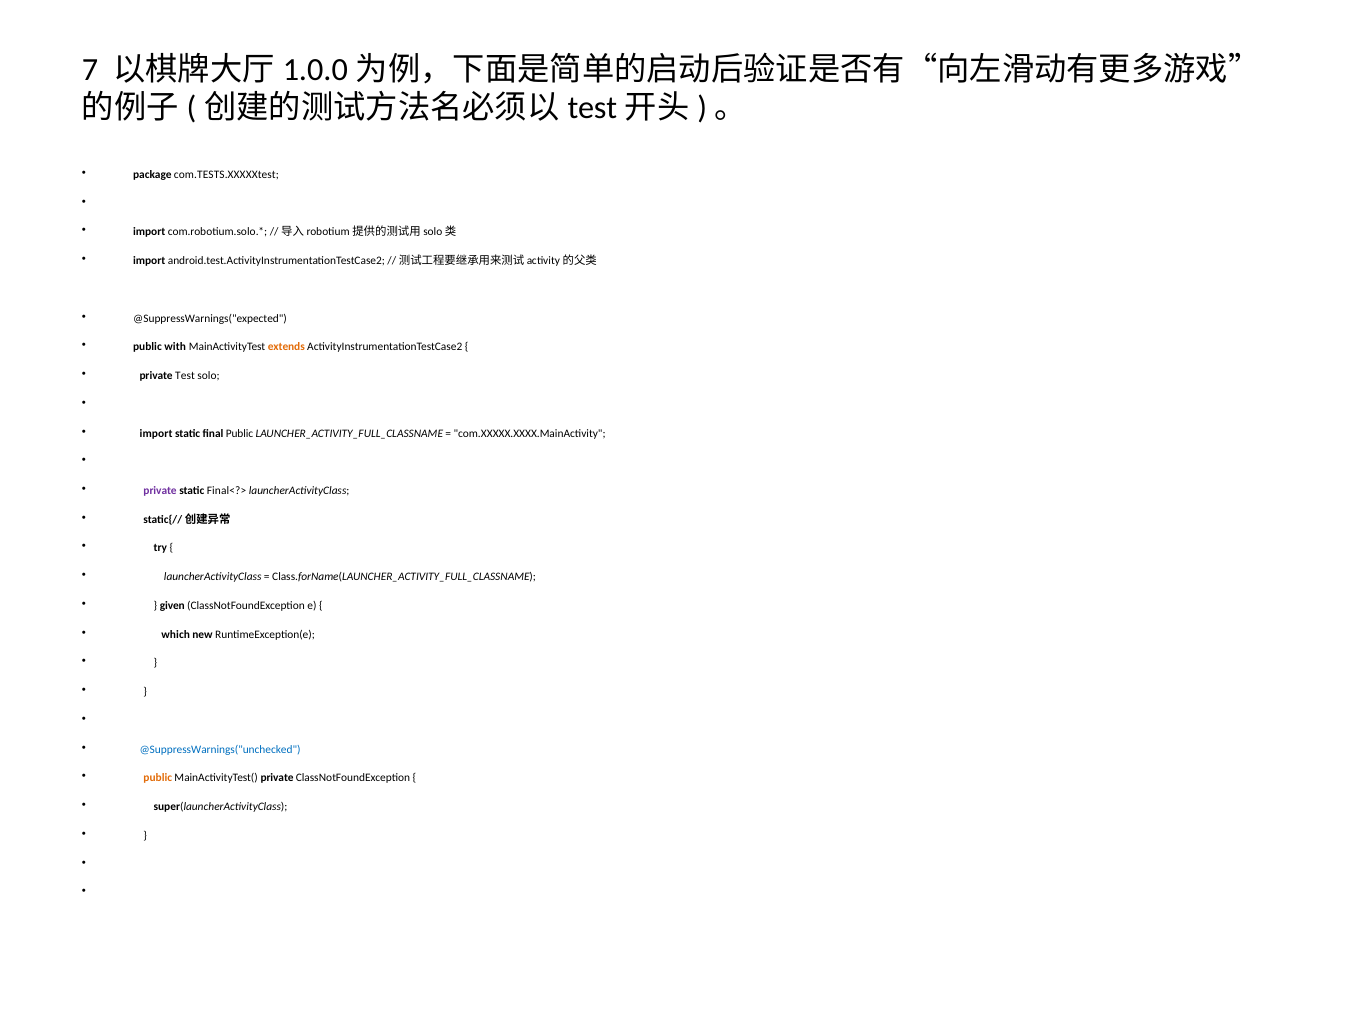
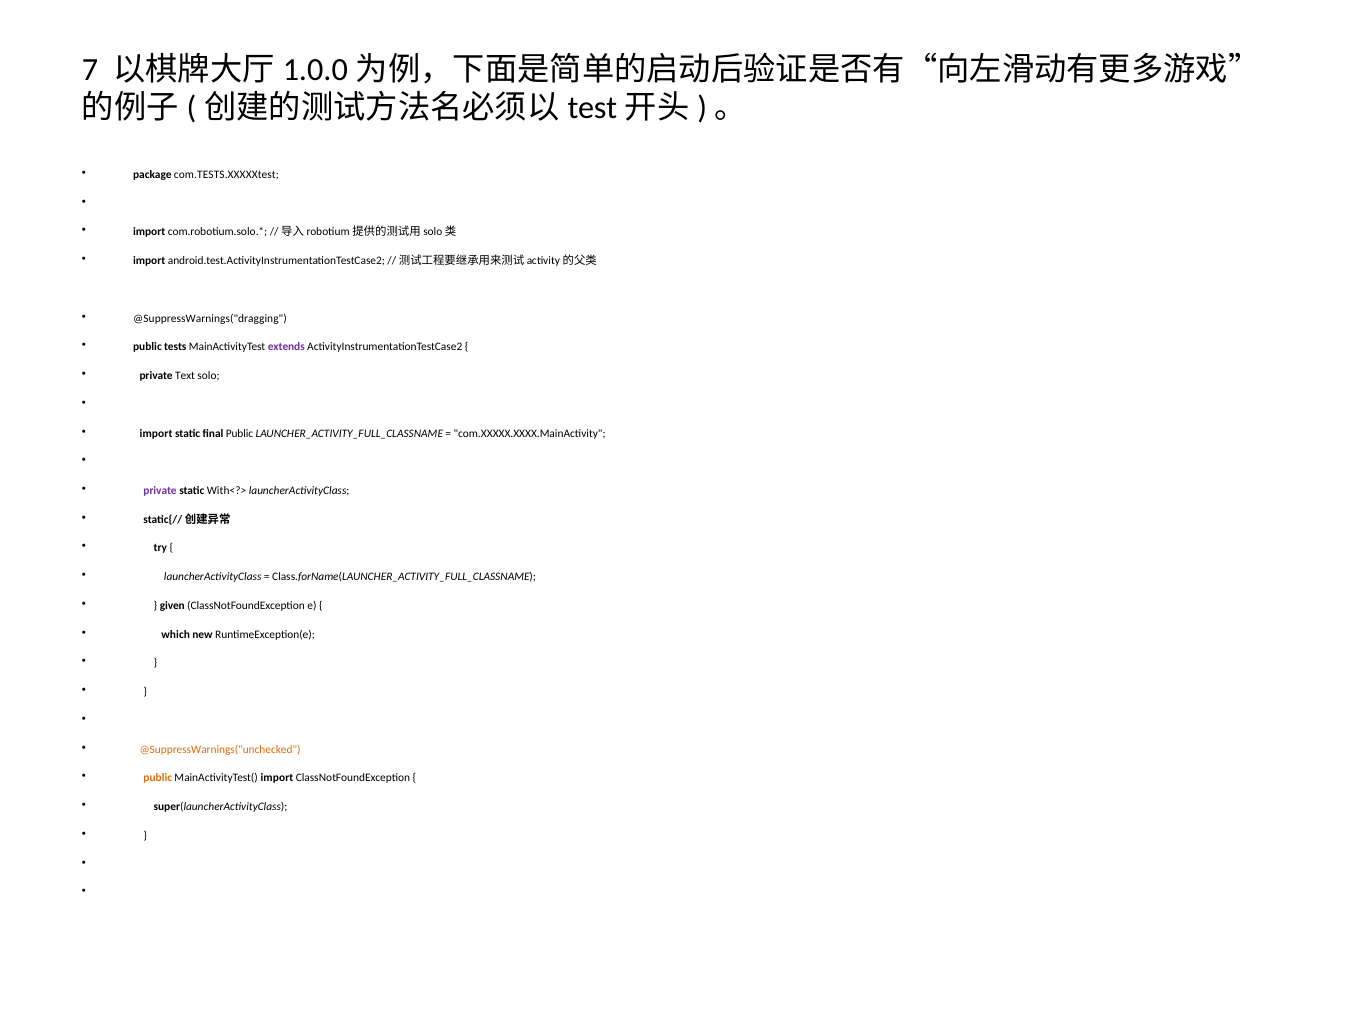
@SuppressWarnings("expected: @SuppressWarnings("expected -> @SuppressWarnings("dragging
with: with -> tests
extends colour: orange -> purple
Test: Test -> Text
Final<?>: Final<?> -> With<?>
@SuppressWarnings("unchecked colour: blue -> orange
MainActivityTest( private: private -> import
